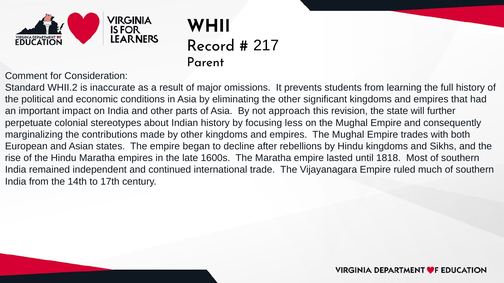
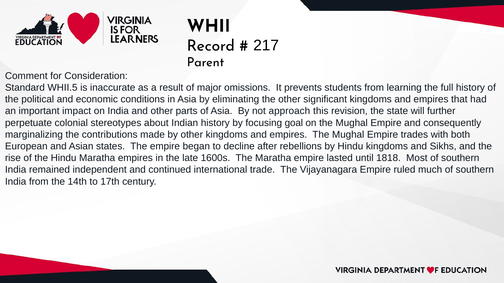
WHII.2: WHII.2 -> WHII.5
less: less -> goal
